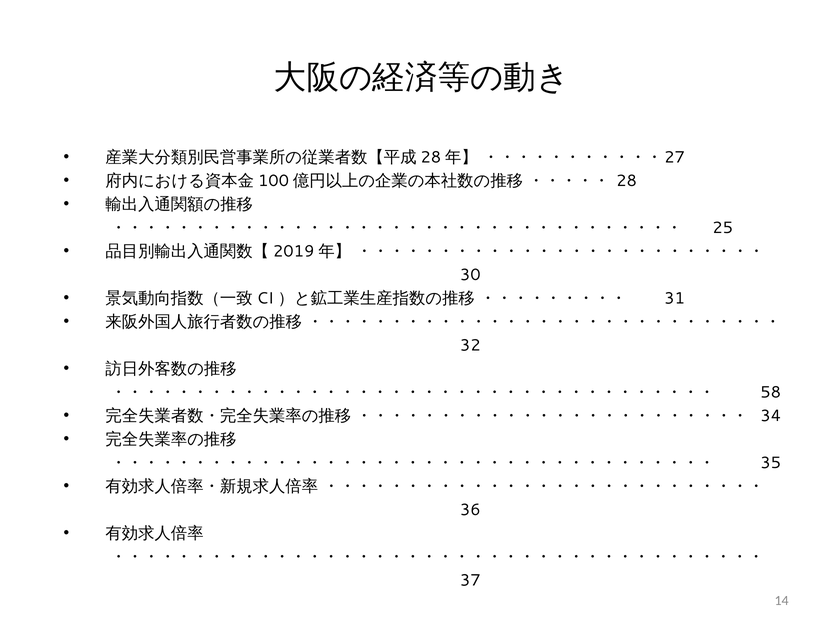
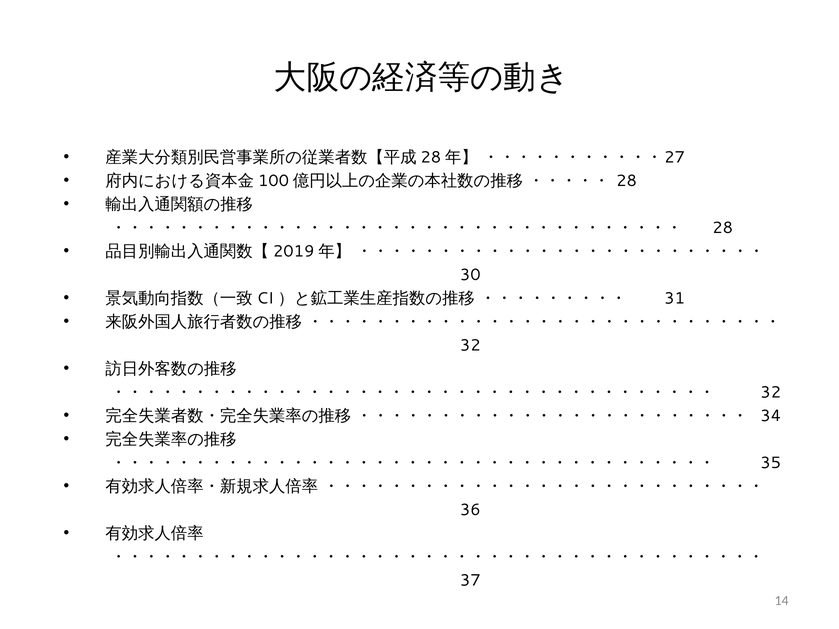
25 at (723, 228): 25 -> 28
58 at (771, 392): 58 -> 32
